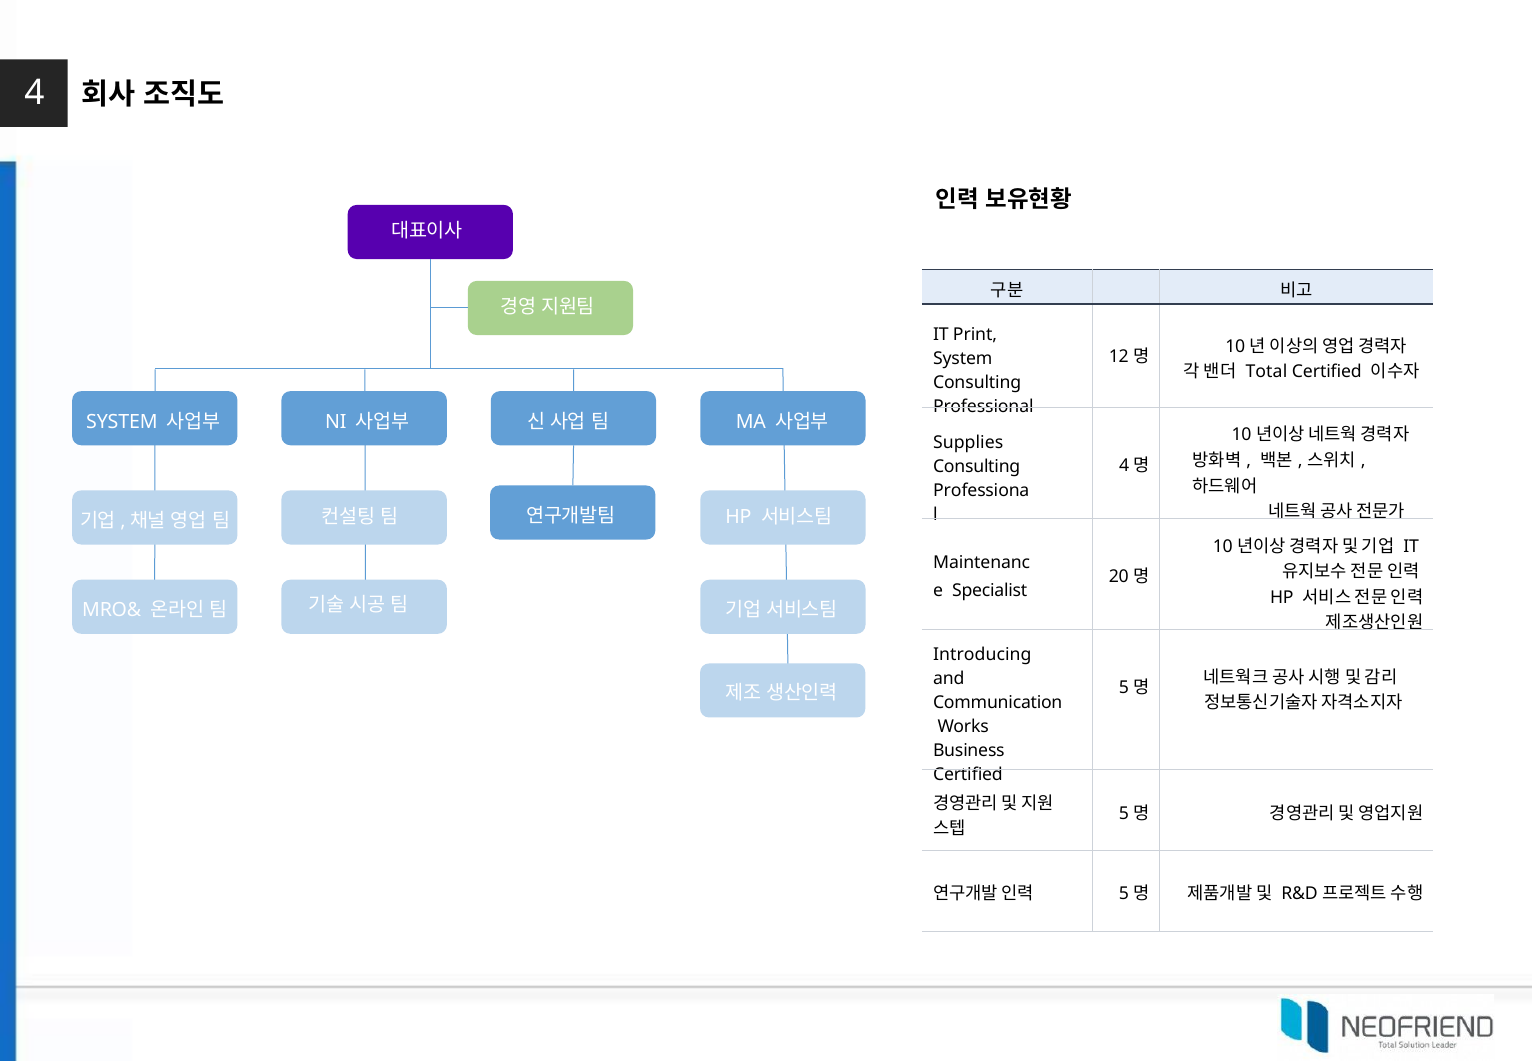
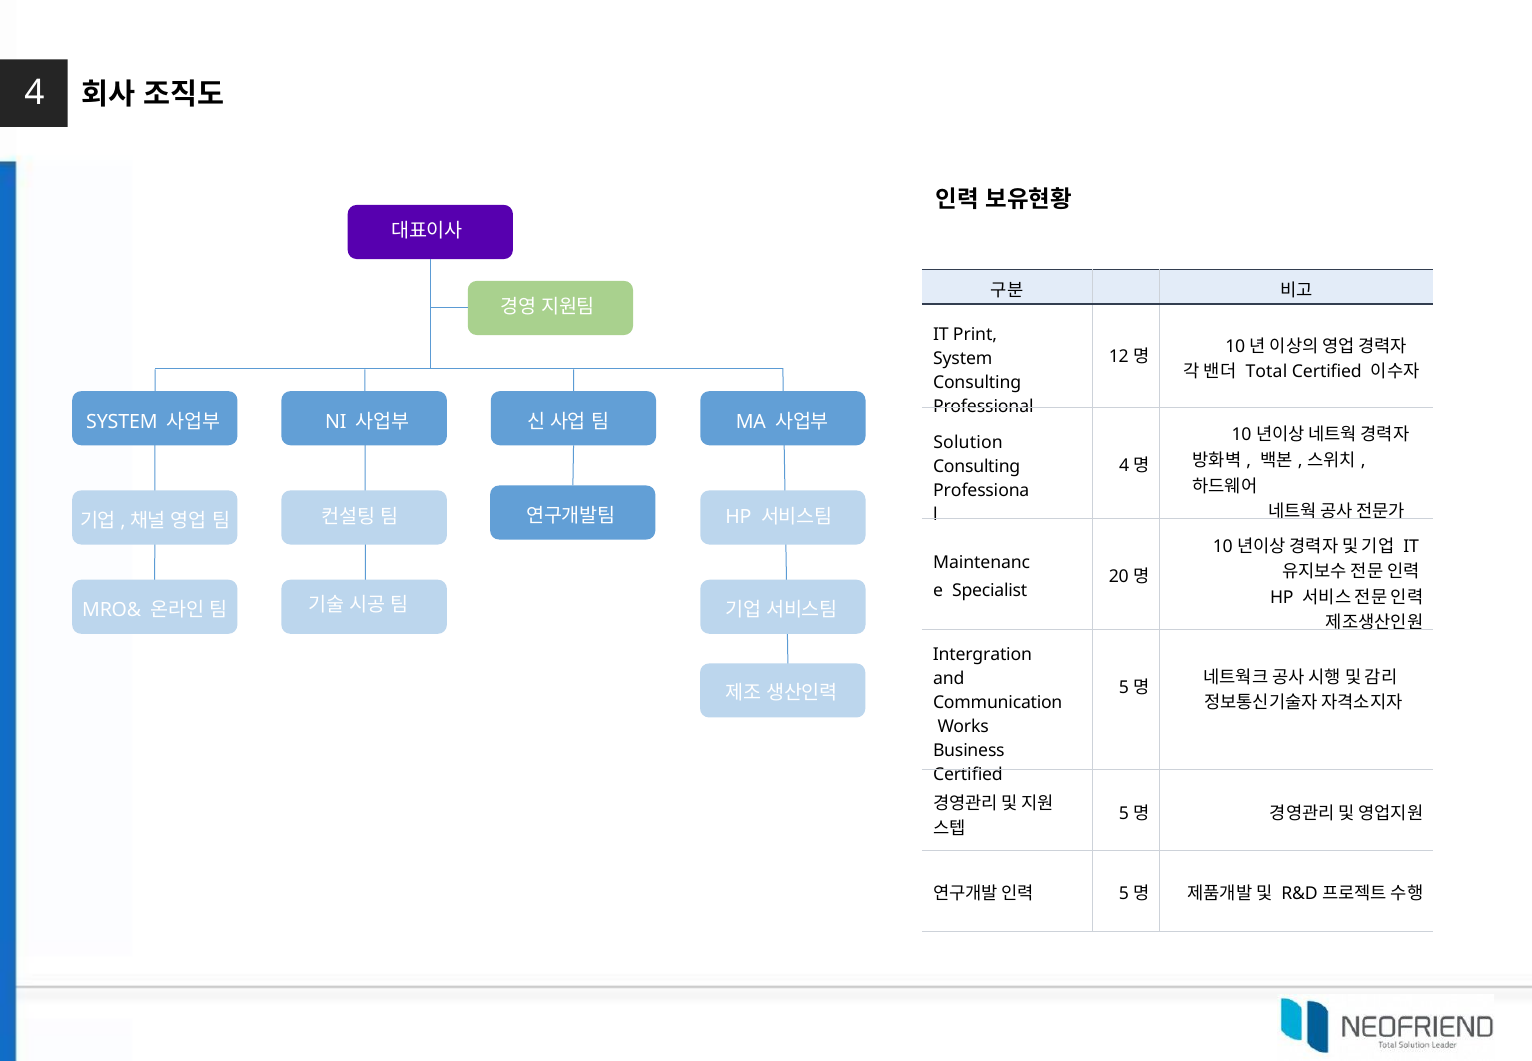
Supplies: Supplies -> Solution
Introducing: Introducing -> Intergration
